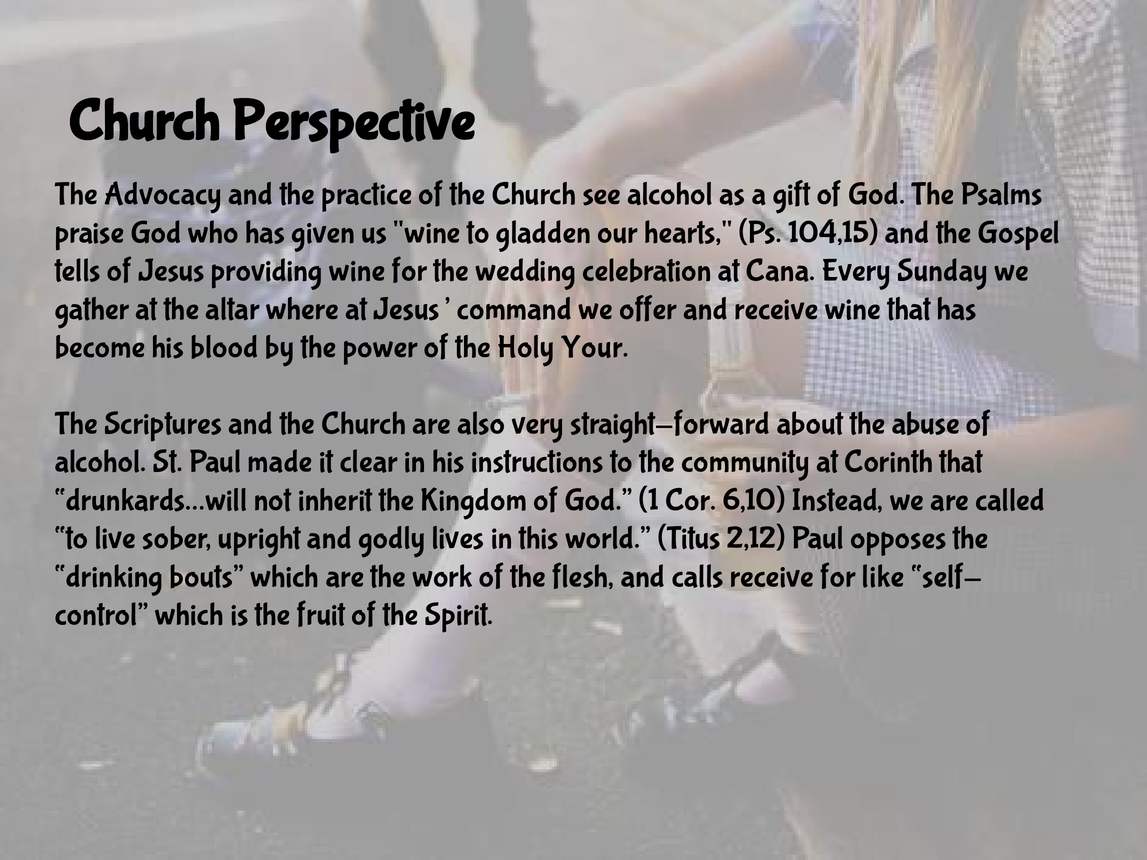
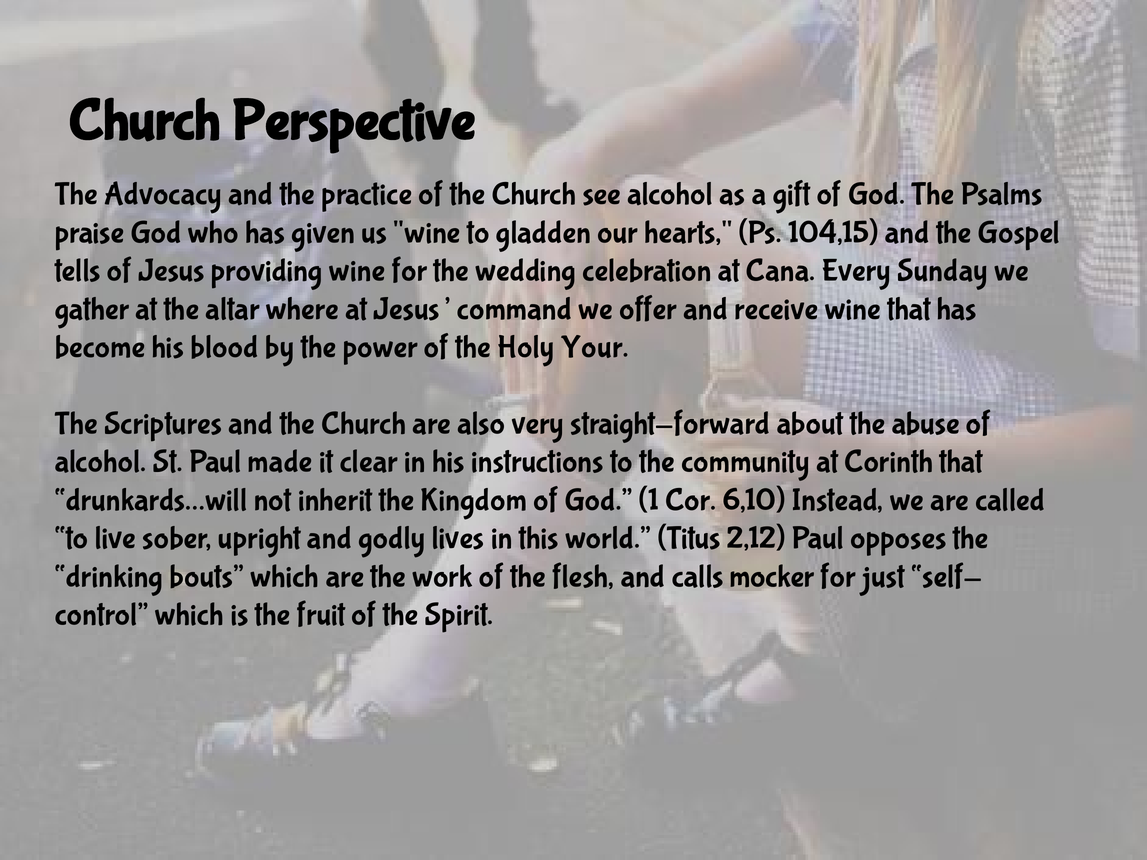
calls receive: receive -> mocker
like: like -> just
